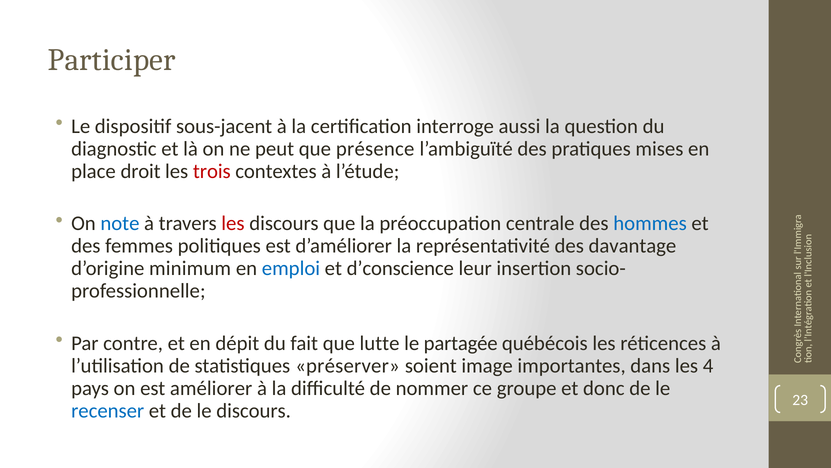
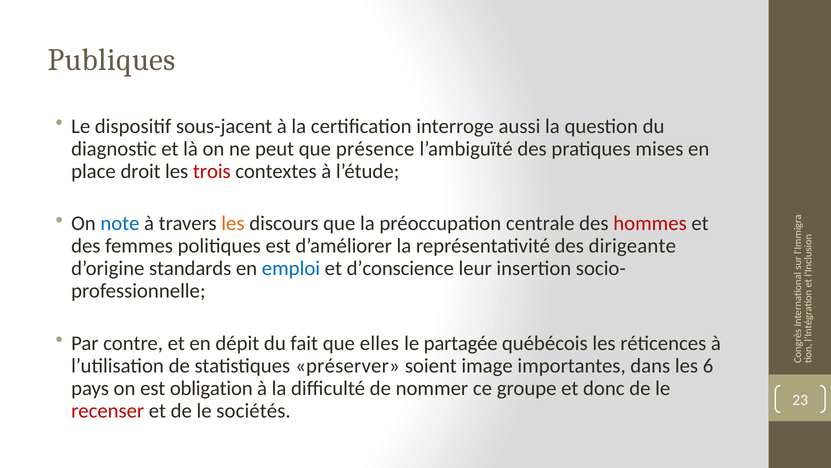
Participer: Participer -> Publiques
les at (233, 223) colour: red -> orange
hommes colour: blue -> red
davantage: davantage -> dirigeante
minimum: minimum -> standards
lutte: lutte -> elles
4: 4 -> 6
améliorer: améliorer -> obligation
recenser colour: blue -> red
le discours: discours -> sociétés
